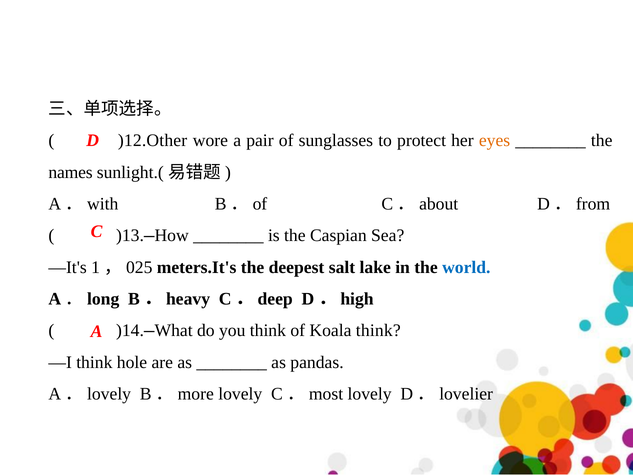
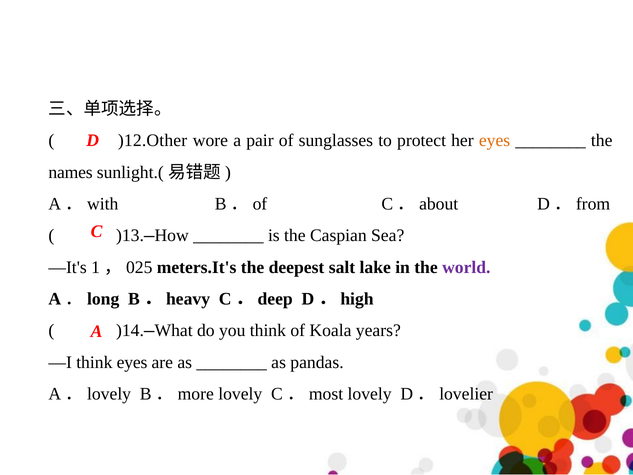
world colour: blue -> purple
Koala think: think -> years
think hole: hole -> eyes
